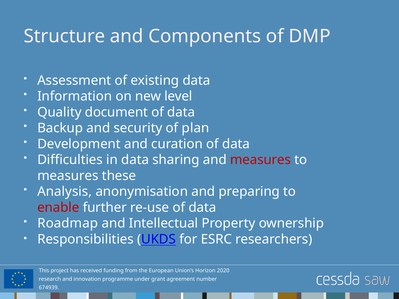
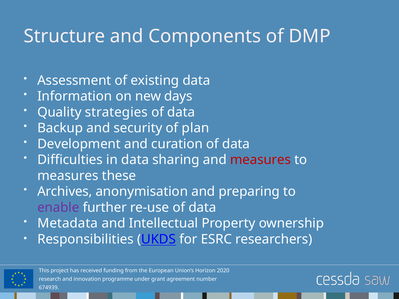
level: level -> days
document: document -> strategies
Analysis: Analysis -> Archives
enable colour: red -> purple
Roadmap: Roadmap -> Metadata
